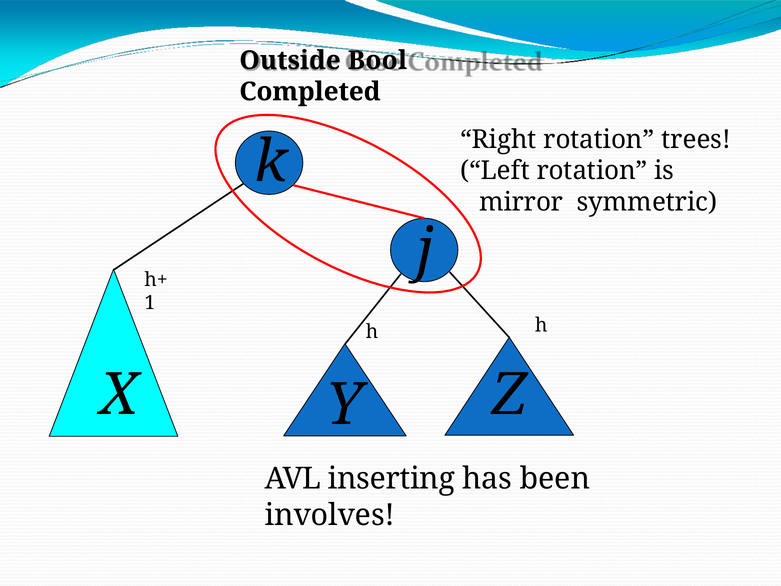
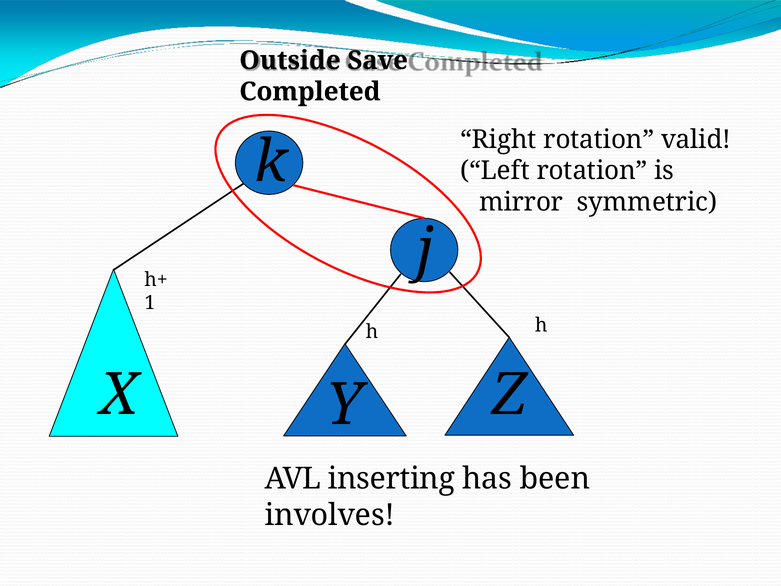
Bool: Bool -> Save
trees: trees -> valid
